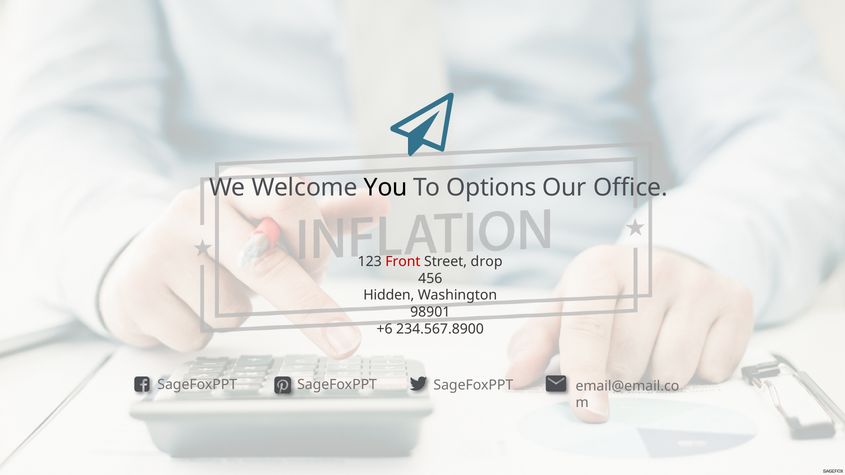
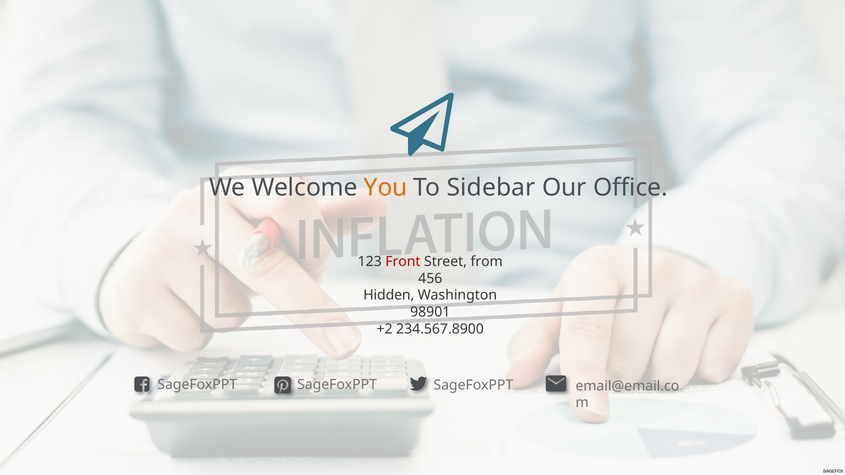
You colour: black -> orange
Options: Options -> Sidebar
drop: drop -> from
+6: +6 -> +2
